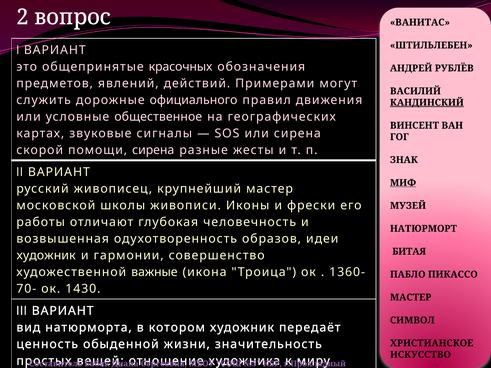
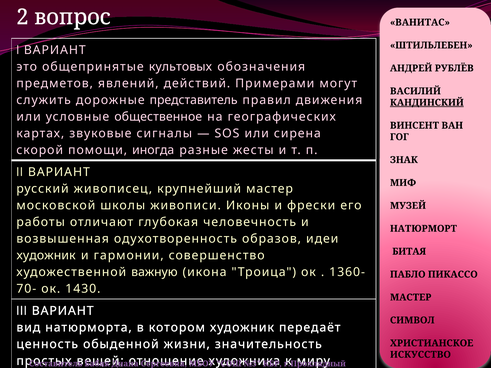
красочных: красочных -> культовых
официального: официального -> представитель
помощи сирена: сирена -> иногда
МИФ underline: present -> none
важные: важные -> важную
